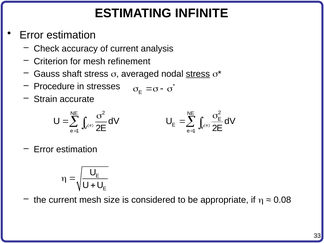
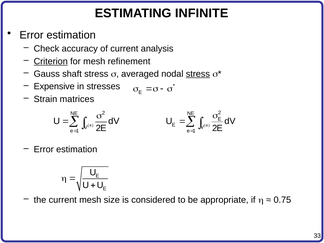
Criterion underline: none -> present
Procedure: Procedure -> Expensive
accurate: accurate -> matrices
0.08: 0.08 -> 0.75
